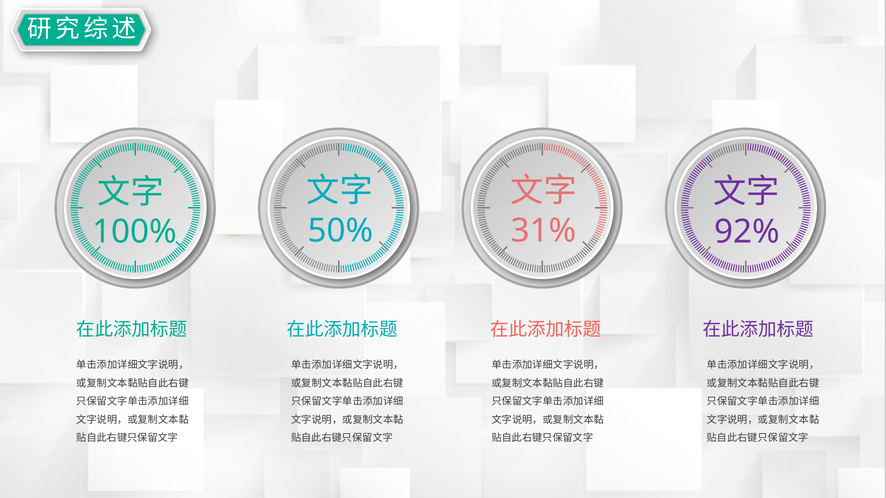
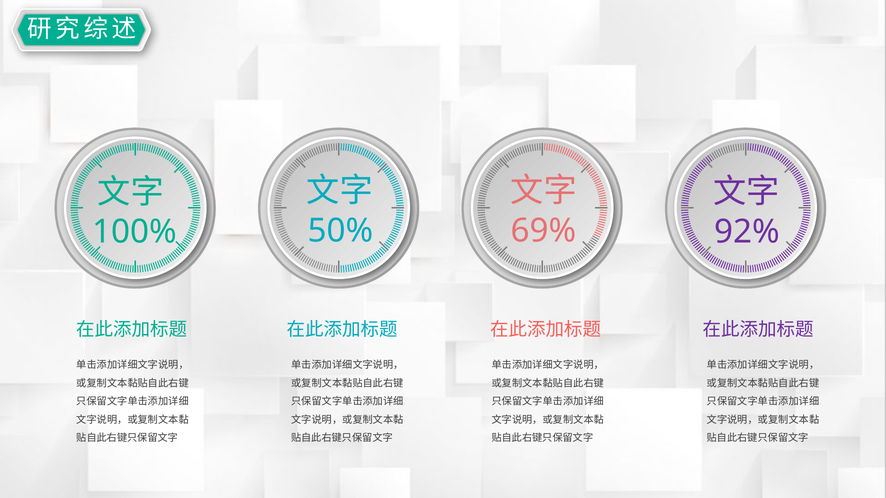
31%: 31% -> 69%
